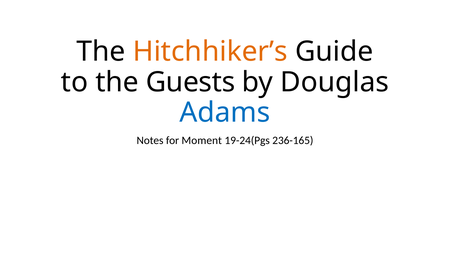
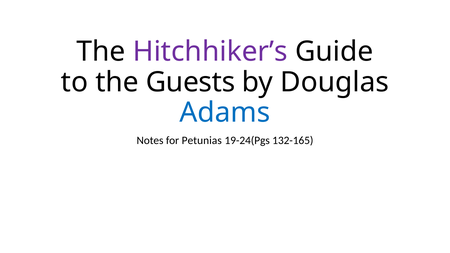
Hitchhiker’s colour: orange -> purple
Moment: Moment -> Petunias
236-165: 236-165 -> 132-165
